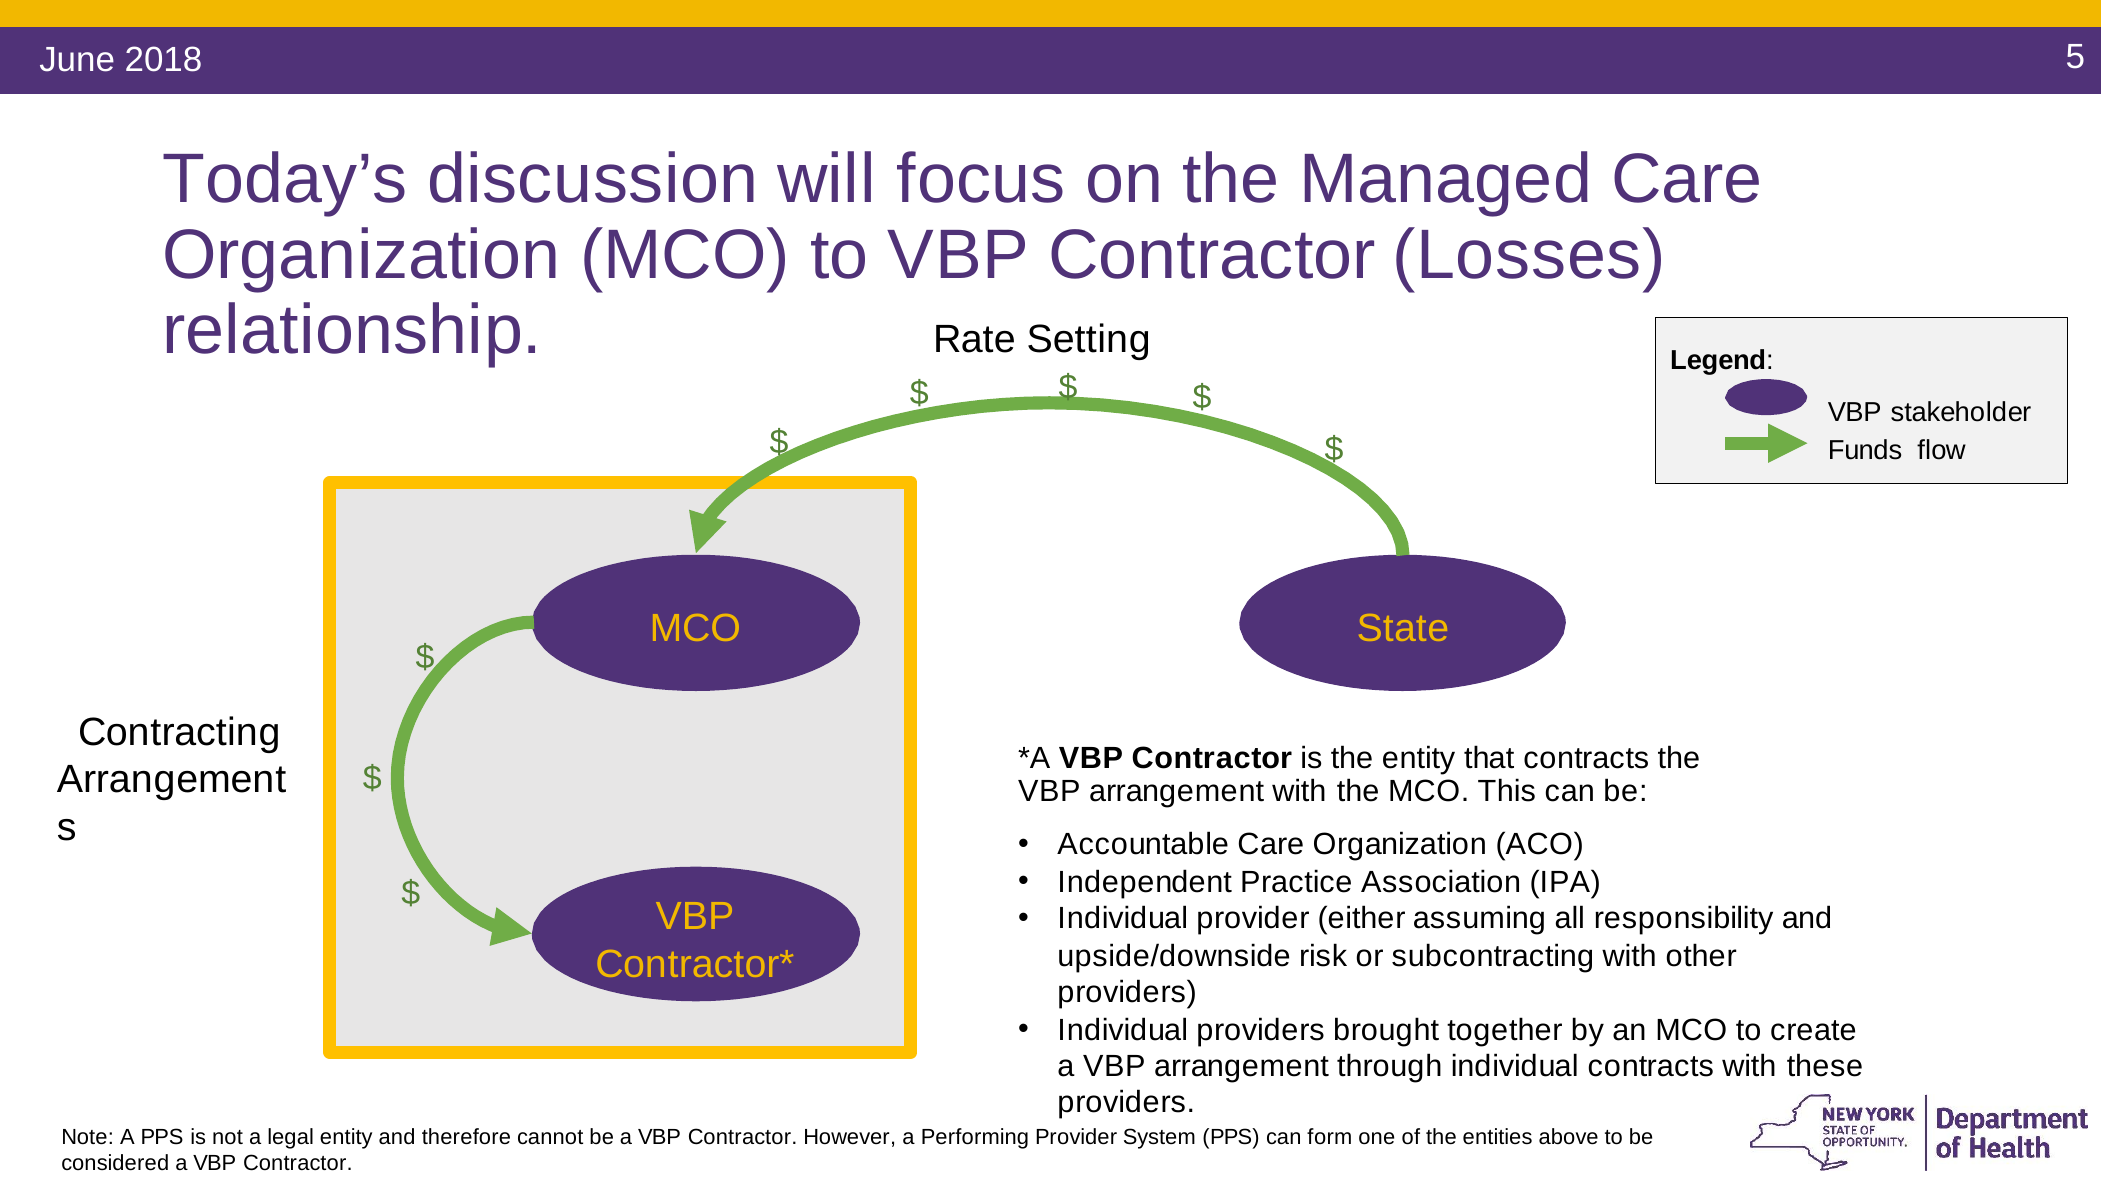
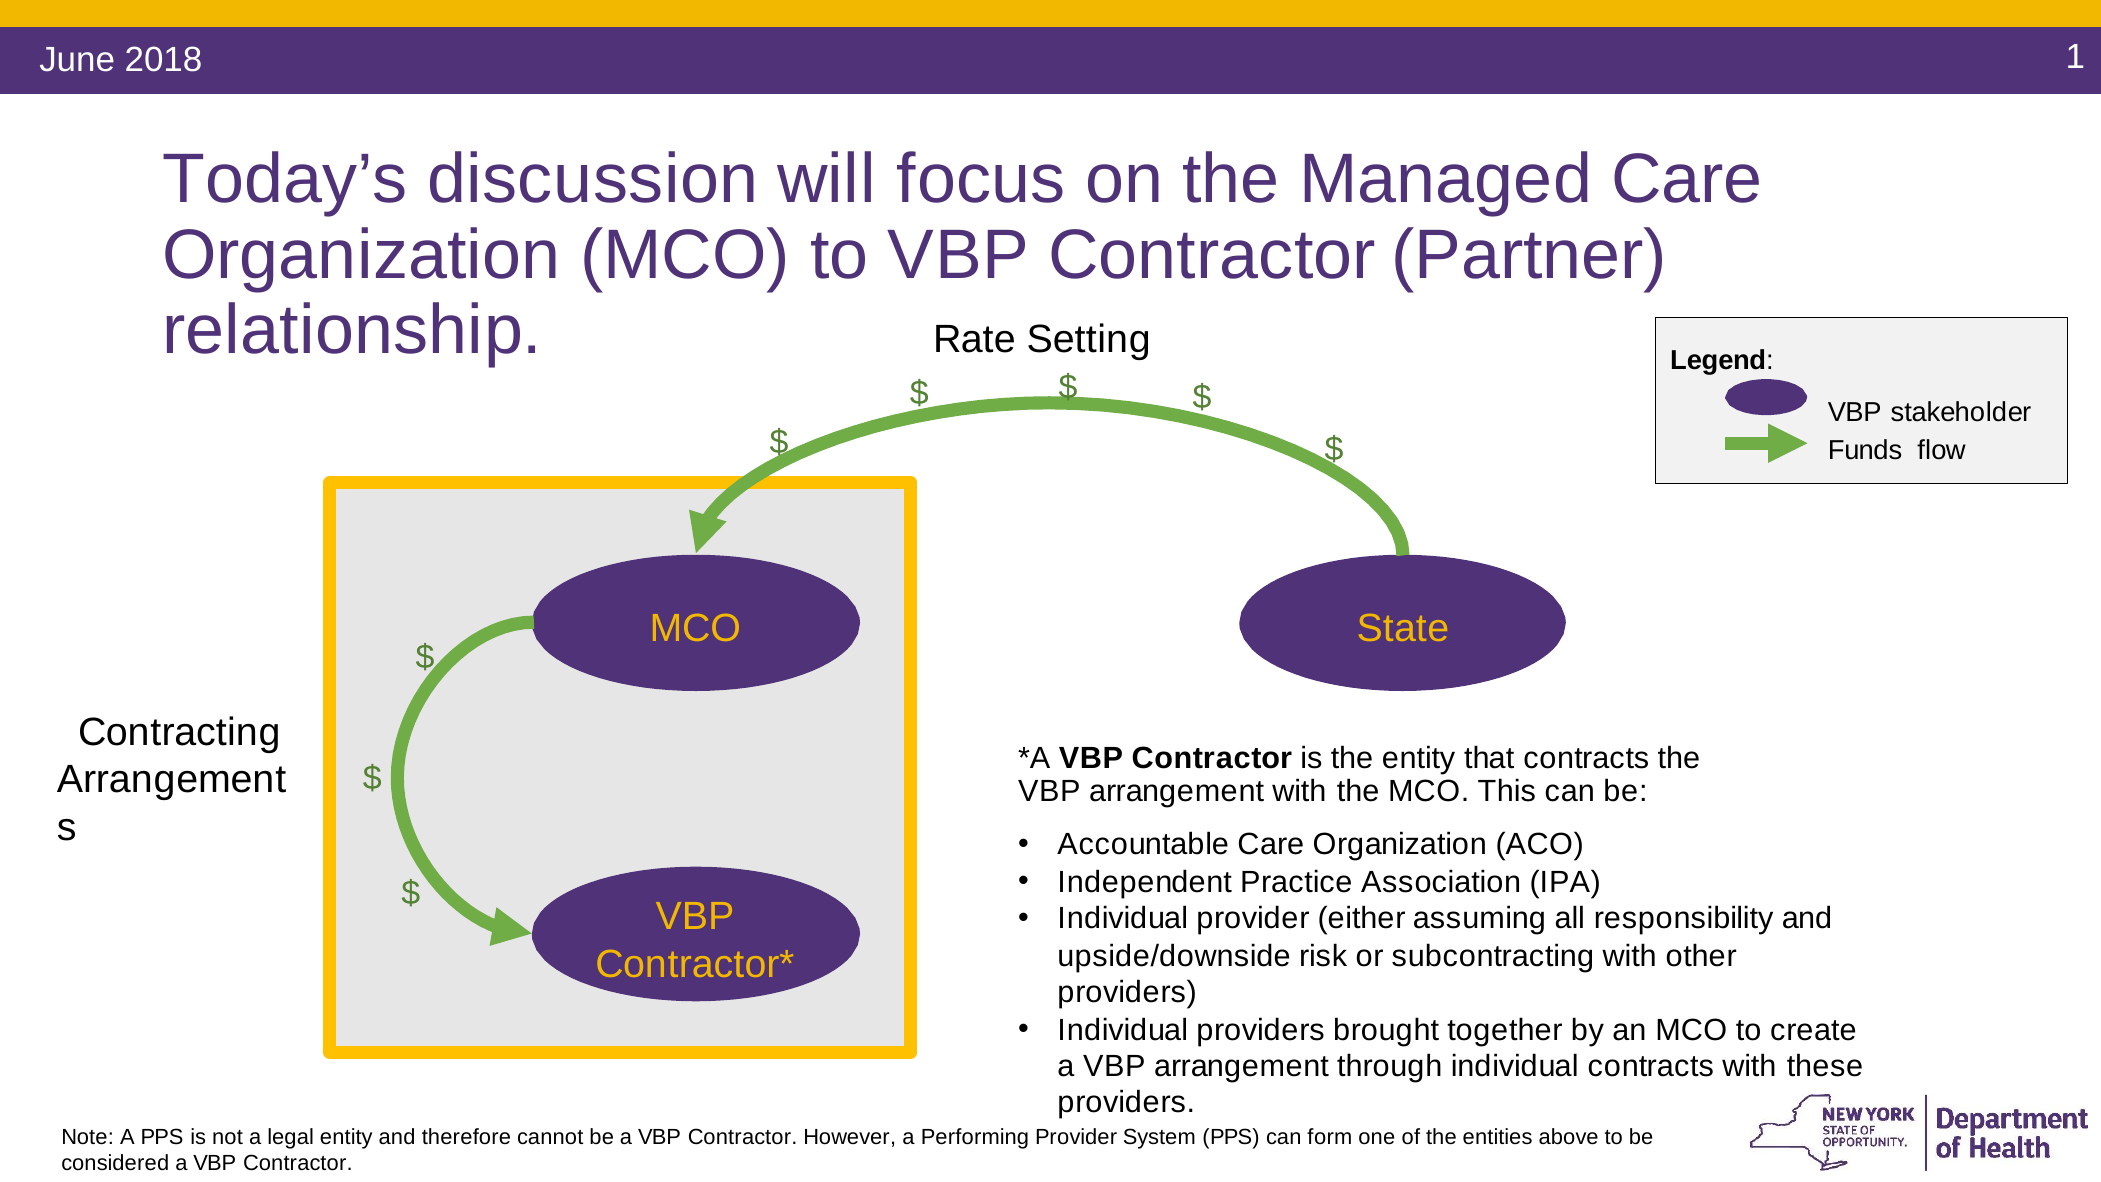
5: 5 -> 1
Losses: Losses -> Partner
